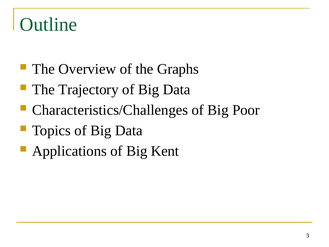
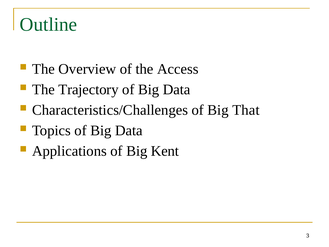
Graphs: Graphs -> Access
Poor: Poor -> That
